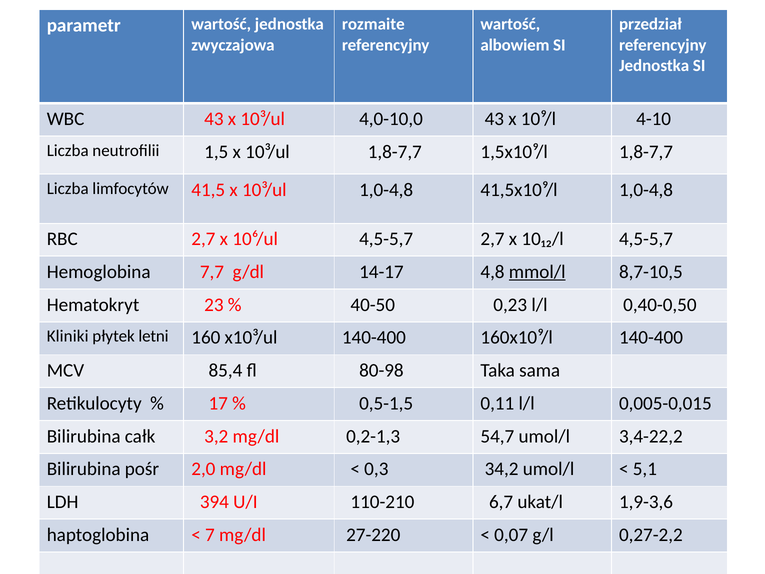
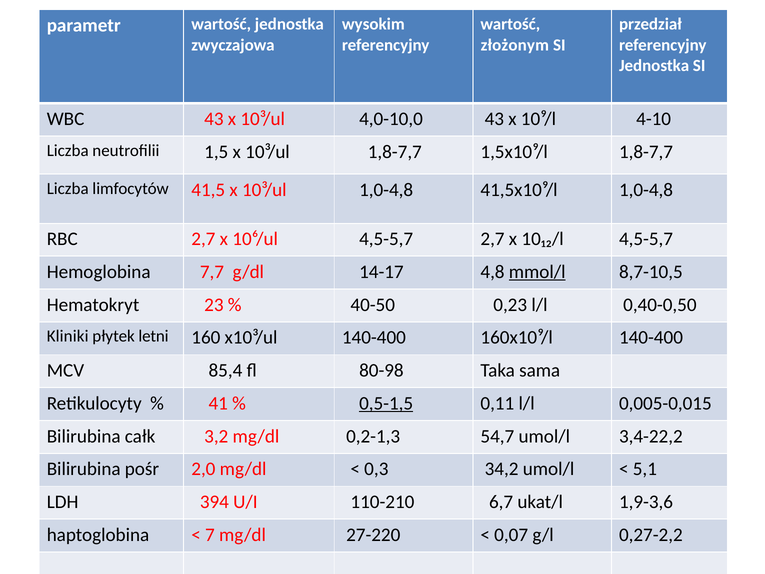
rozmaite: rozmaite -> wysokim
albowiem: albowiem -> złożonym
17: 17 -> 41
0,5-1,5 underline: none -> present
